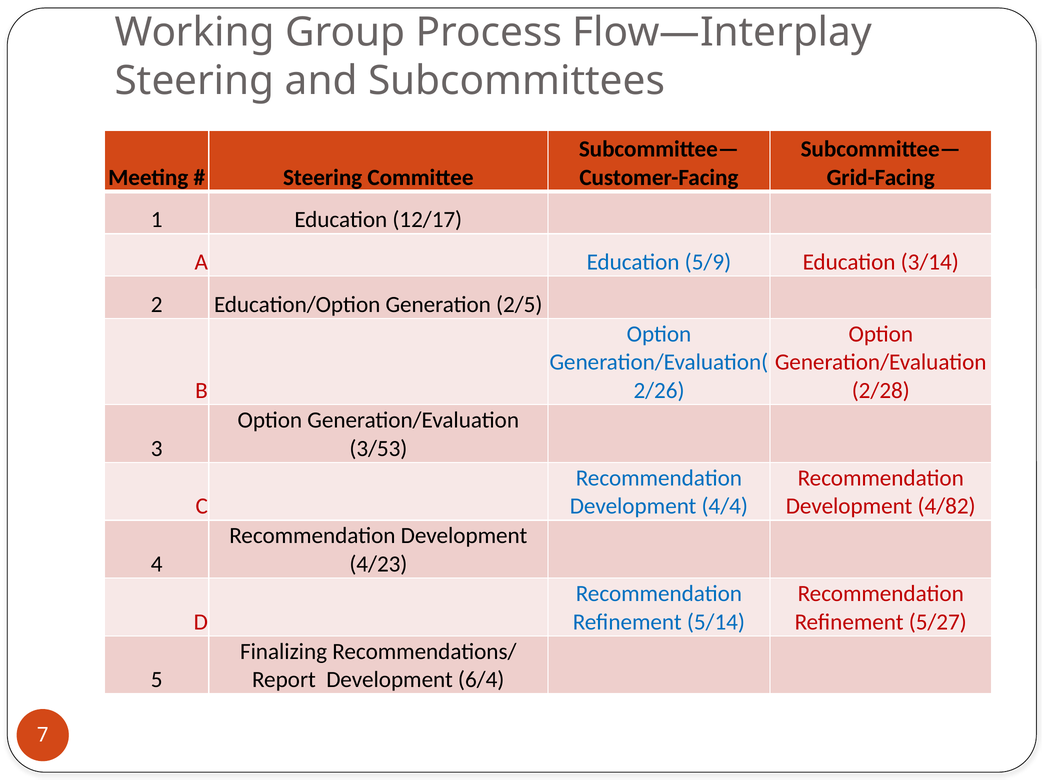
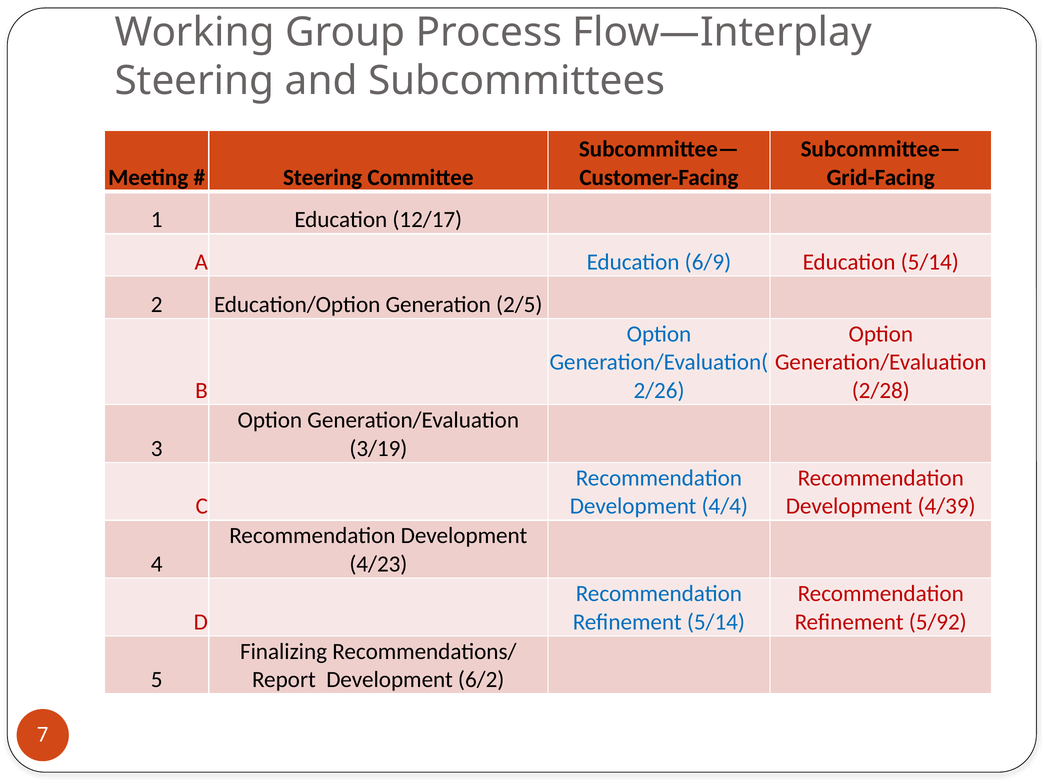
5/9: 5/9 -> 6/9
Education 3/14: 3/14 -> 5/14
3/53: 3/53 -> 3/19
4/82: 4/82 -> 4/39
5/27: 5/27 -> 5/92
6/4: 6/4 -> 6/2
